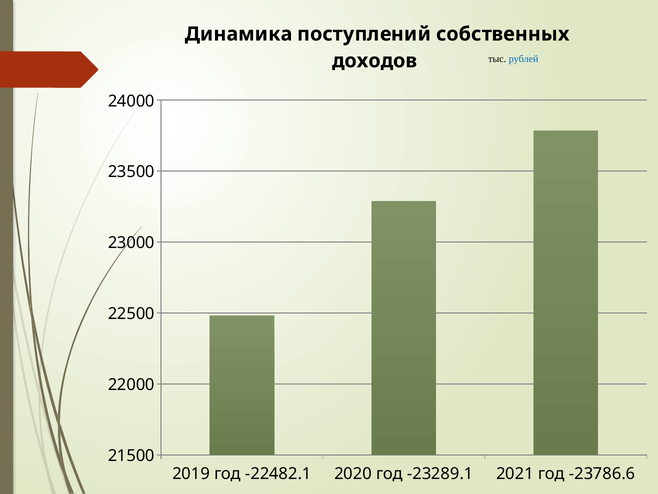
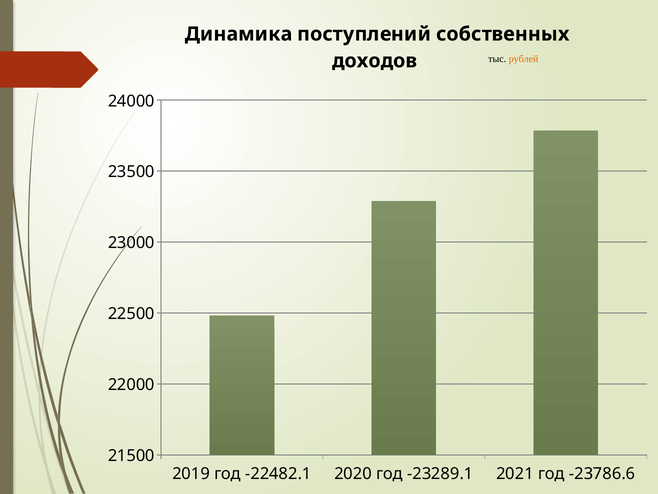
рублей colour: blue -> orange
